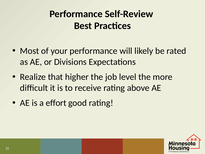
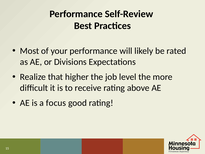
effort: effort -> focus
